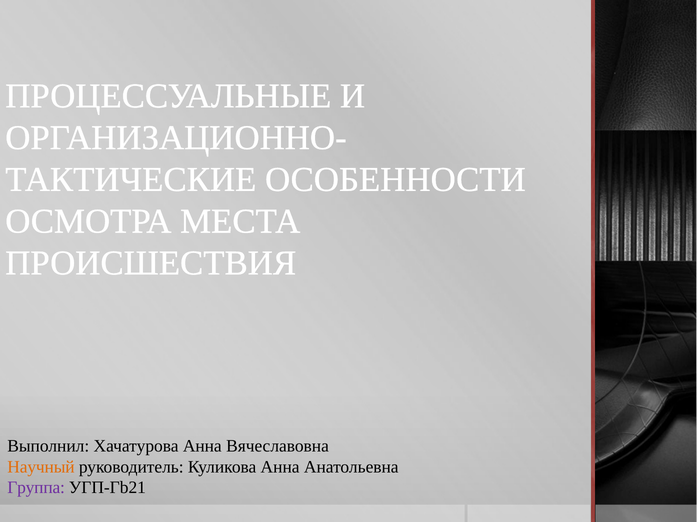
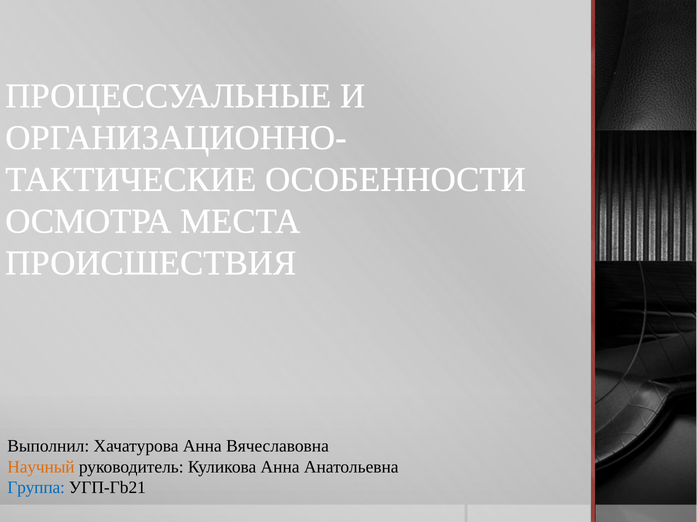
Группа colour: purple -> blue
